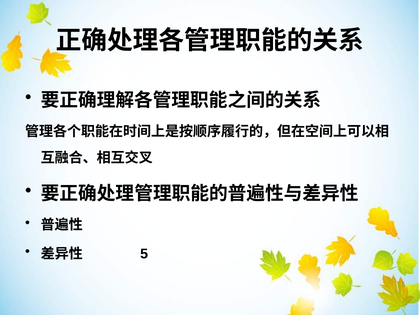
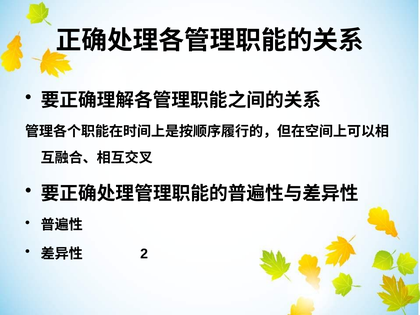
5: 5 -> 2
